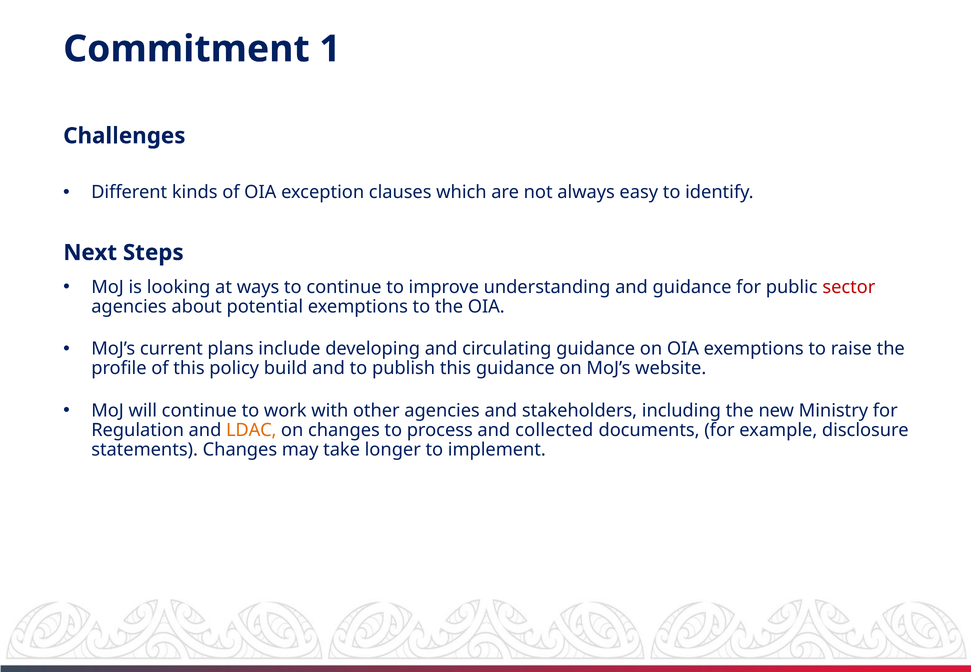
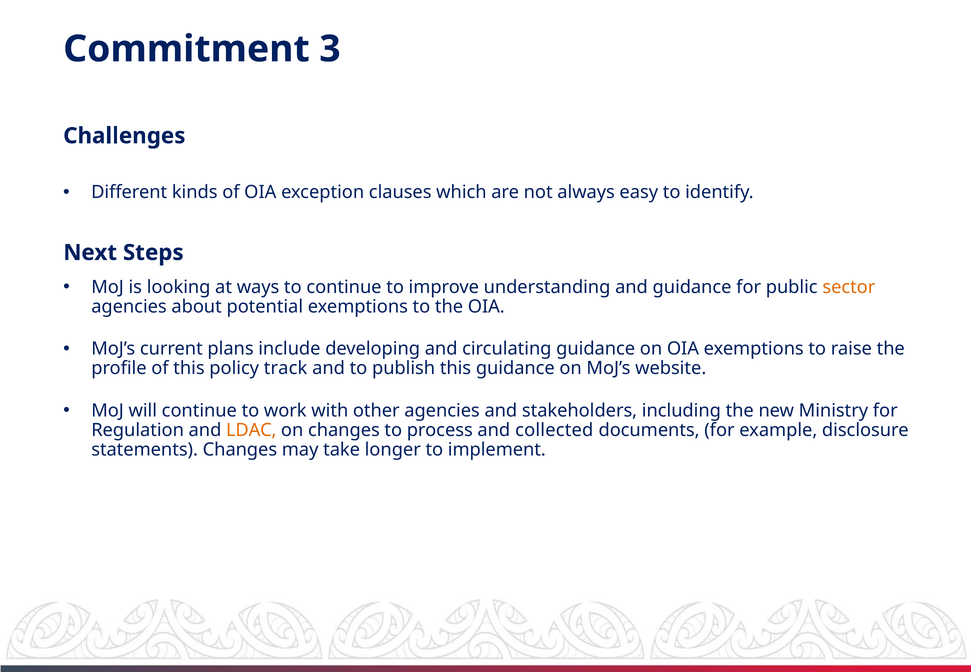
1: 1 -> 3
sector colour: red -> orange
build: build -> track
